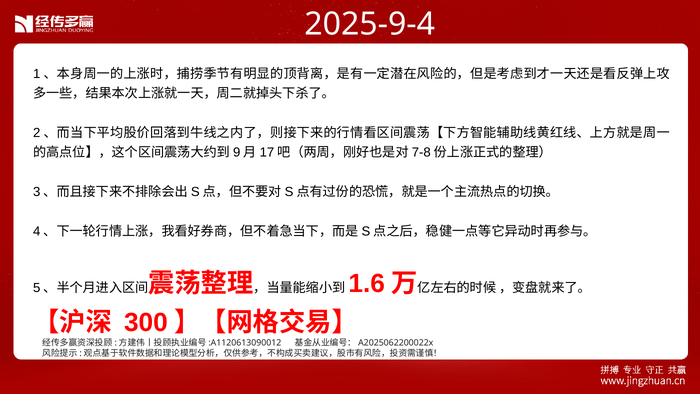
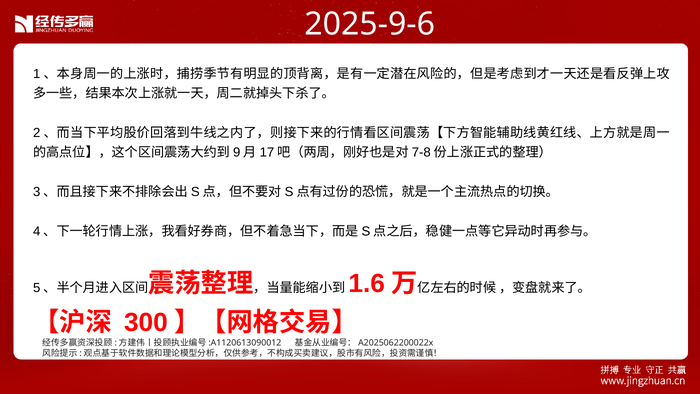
2025-9-4: 2025-9-4 -> 2025-9-6
